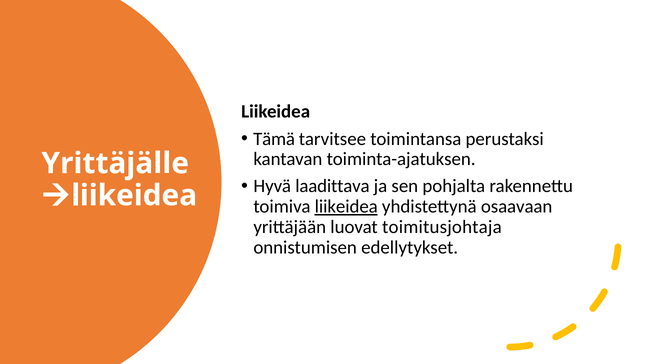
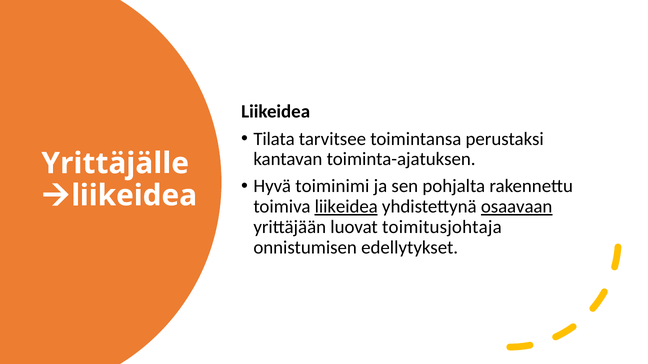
Tämä: Tämä -> Tilata
laadittava: laadittava -> toiminimi
osaavaan underline: none -> present
